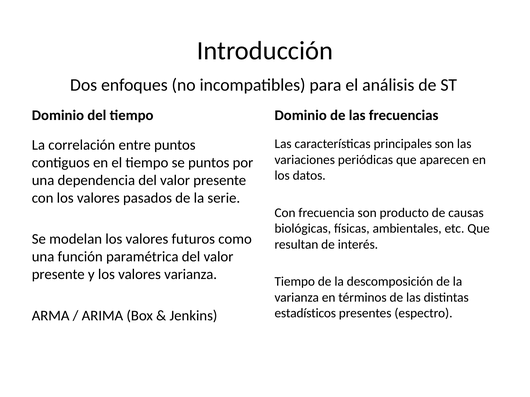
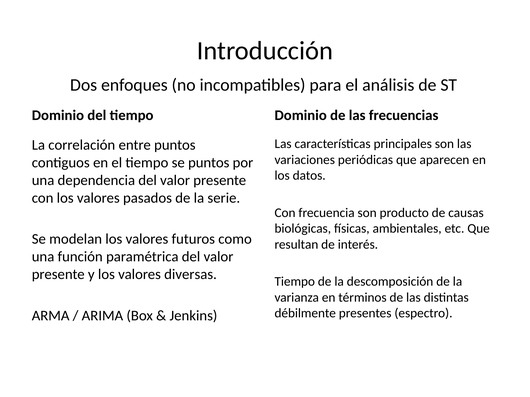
valores varianza: varianza -> diversas
estadísticos: estadísticos -> débilmente
